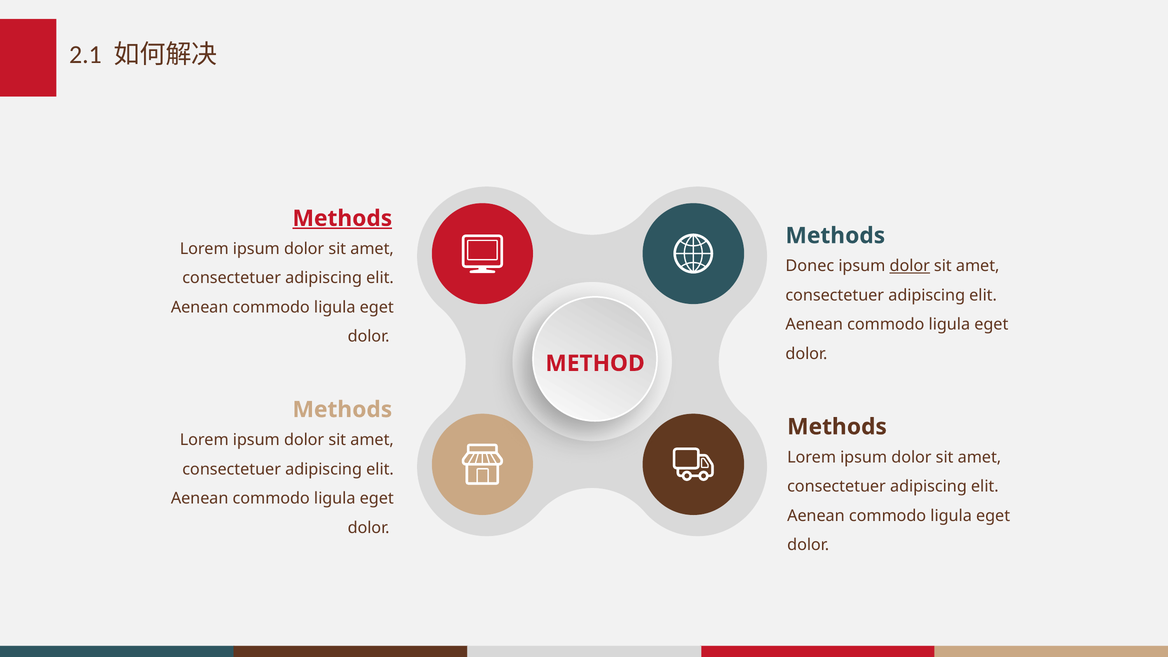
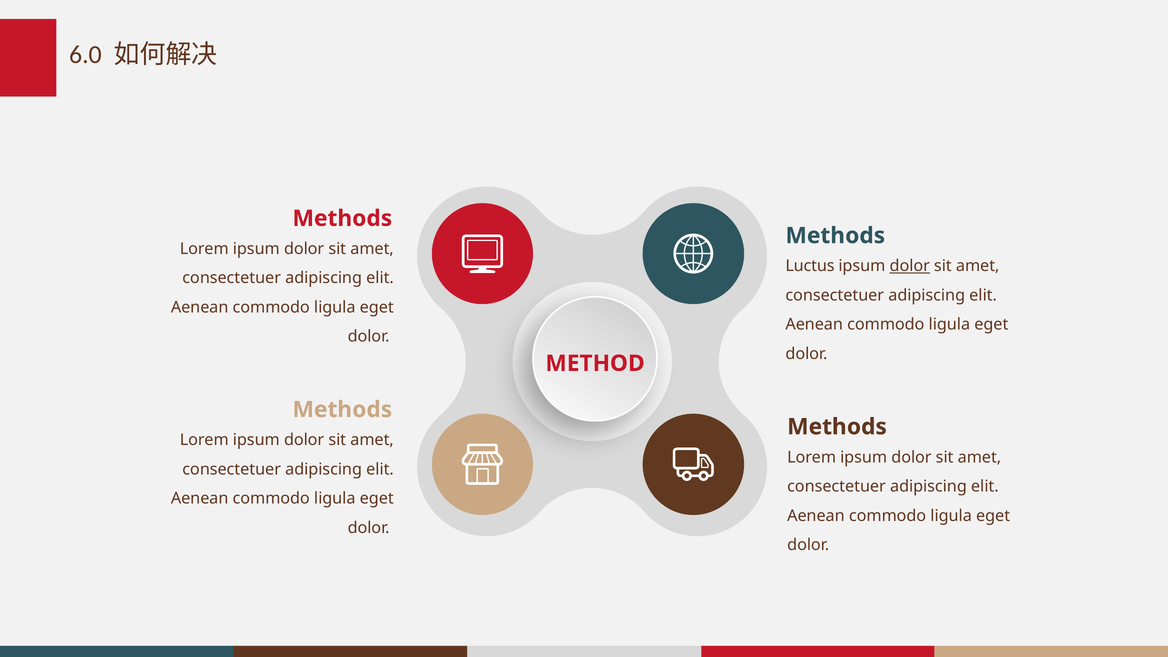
2.1: 2.1 -> 6.0
Methods at (342, 218) underline: present -> none
Donec: Donec -> Luctus
